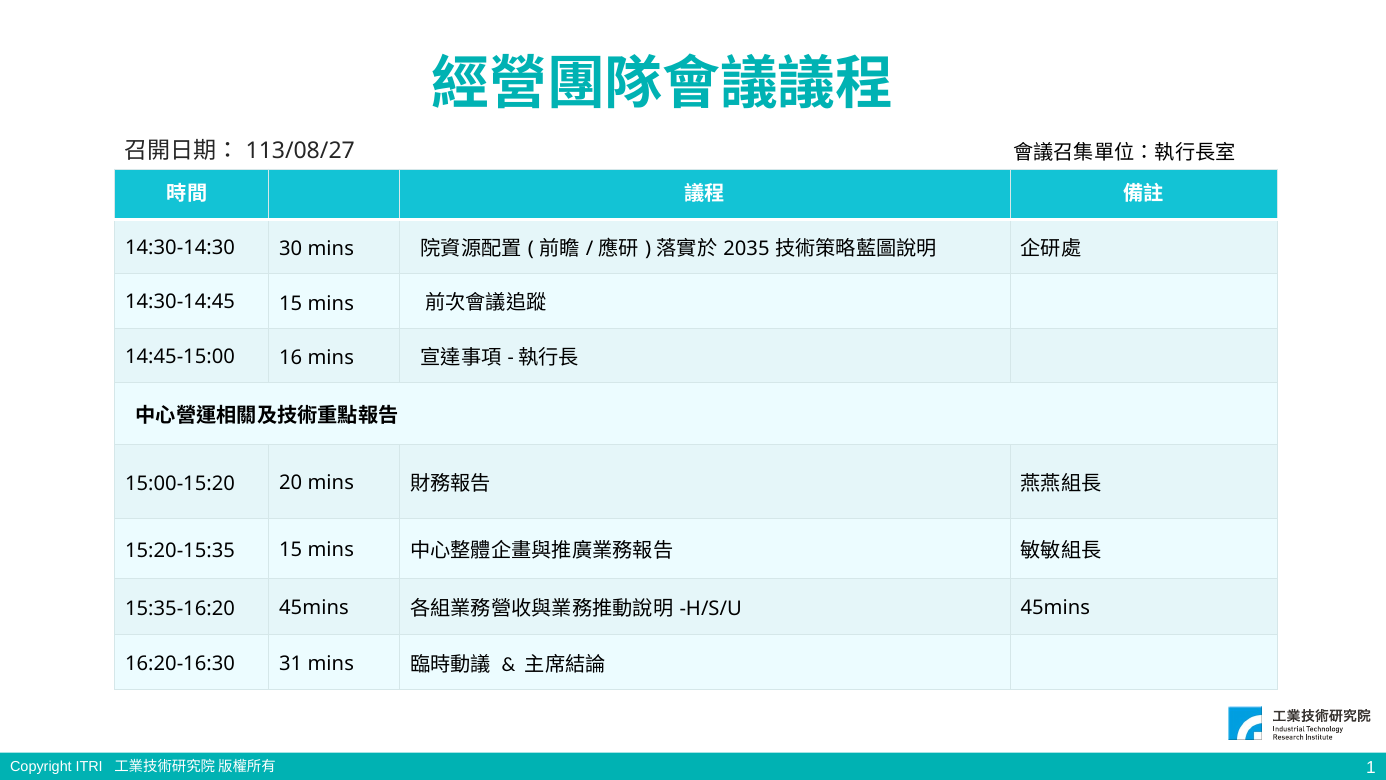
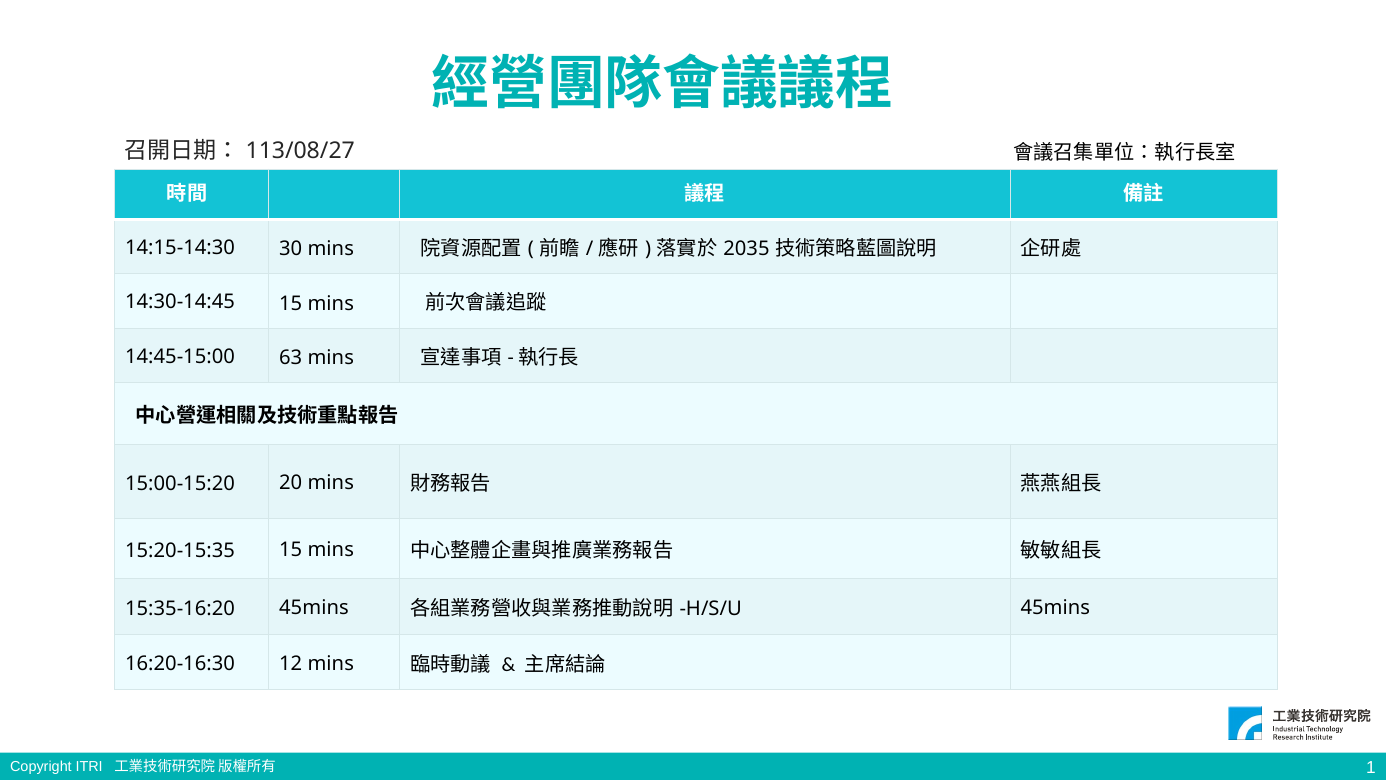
14:30-14:30: 14:30-14:30 -> 14:15-14:30
16: 16 -> 63
31: 31 -> 12
